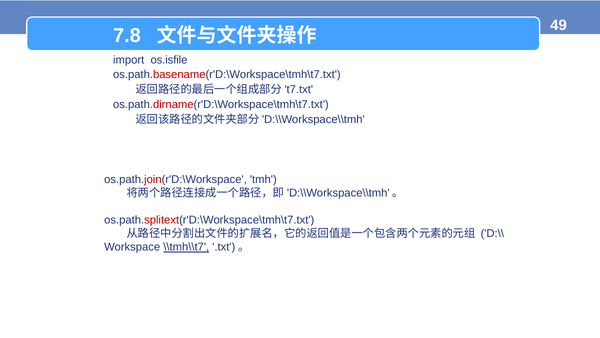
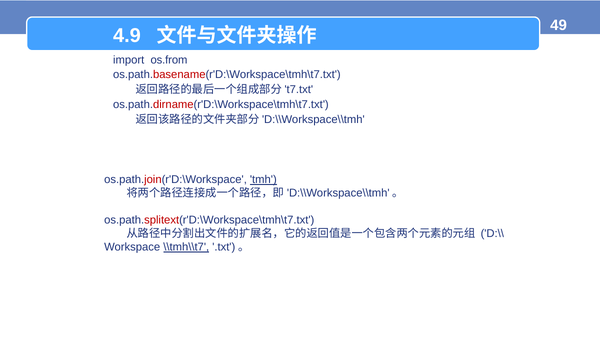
7.8: 7.8 -> 4.9
os.isfile: os.isfile -> os.from
tmh underline: none -> present
